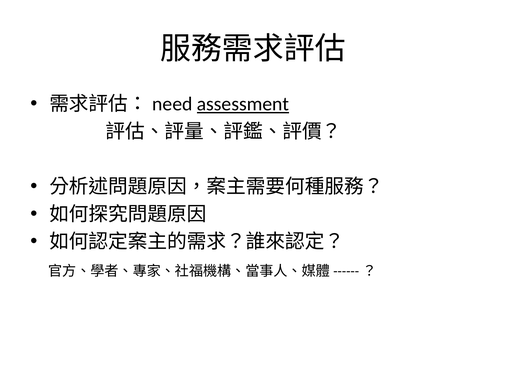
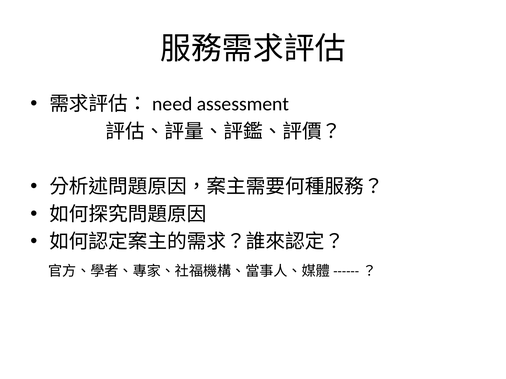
assessment underline: present -> none
